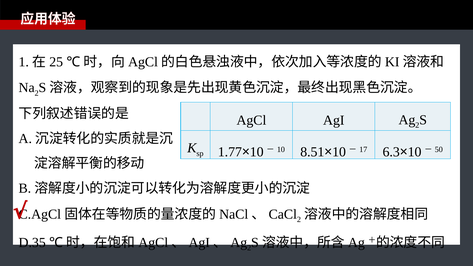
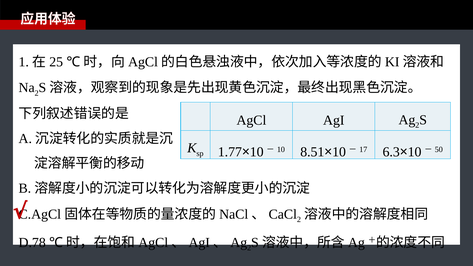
D.35: D.35 -> D.78
